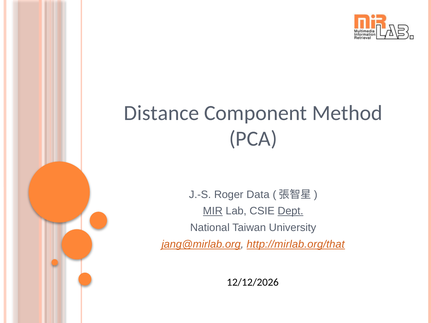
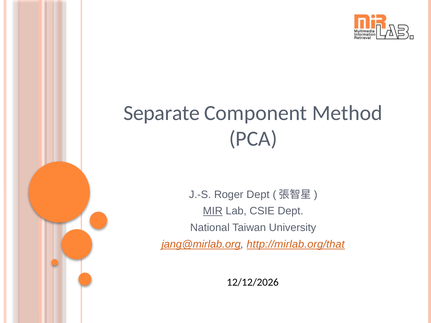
Distance: Distance -> Separate
Roger Data: Data -> Dept
Dept at (291, 211) underline: present -> none
